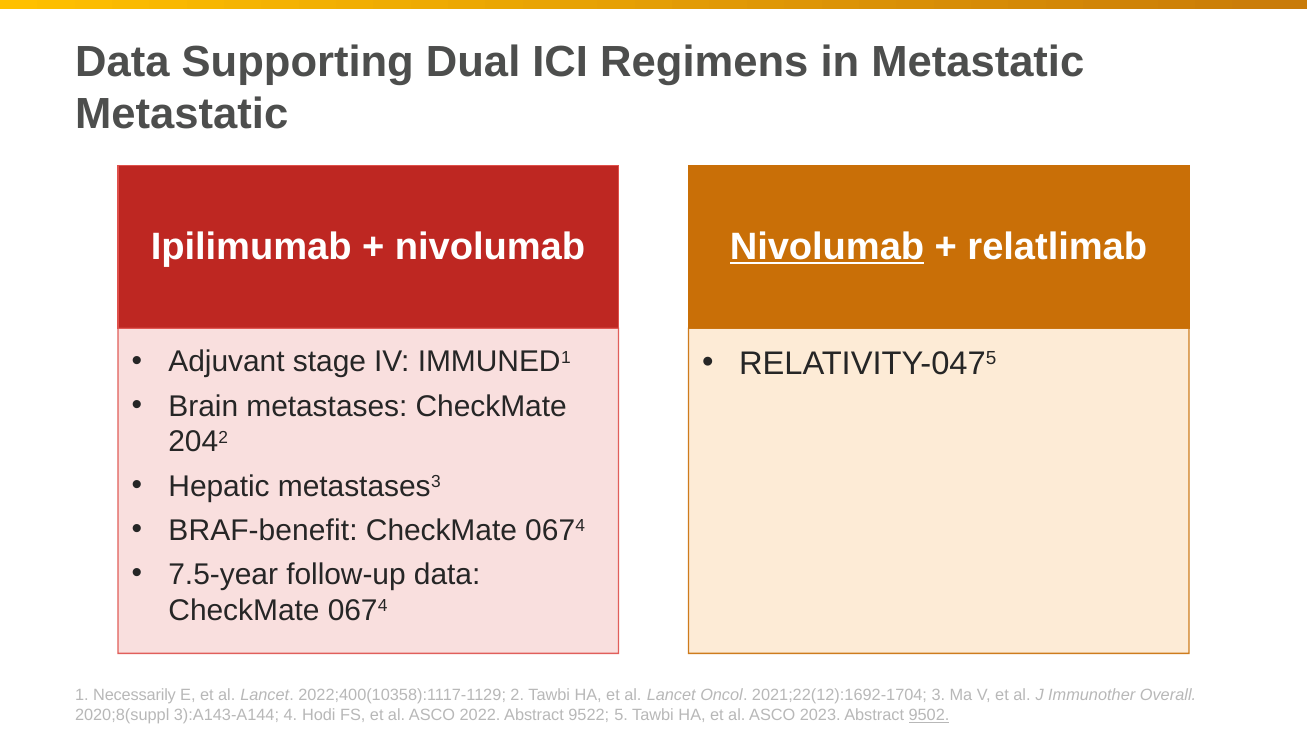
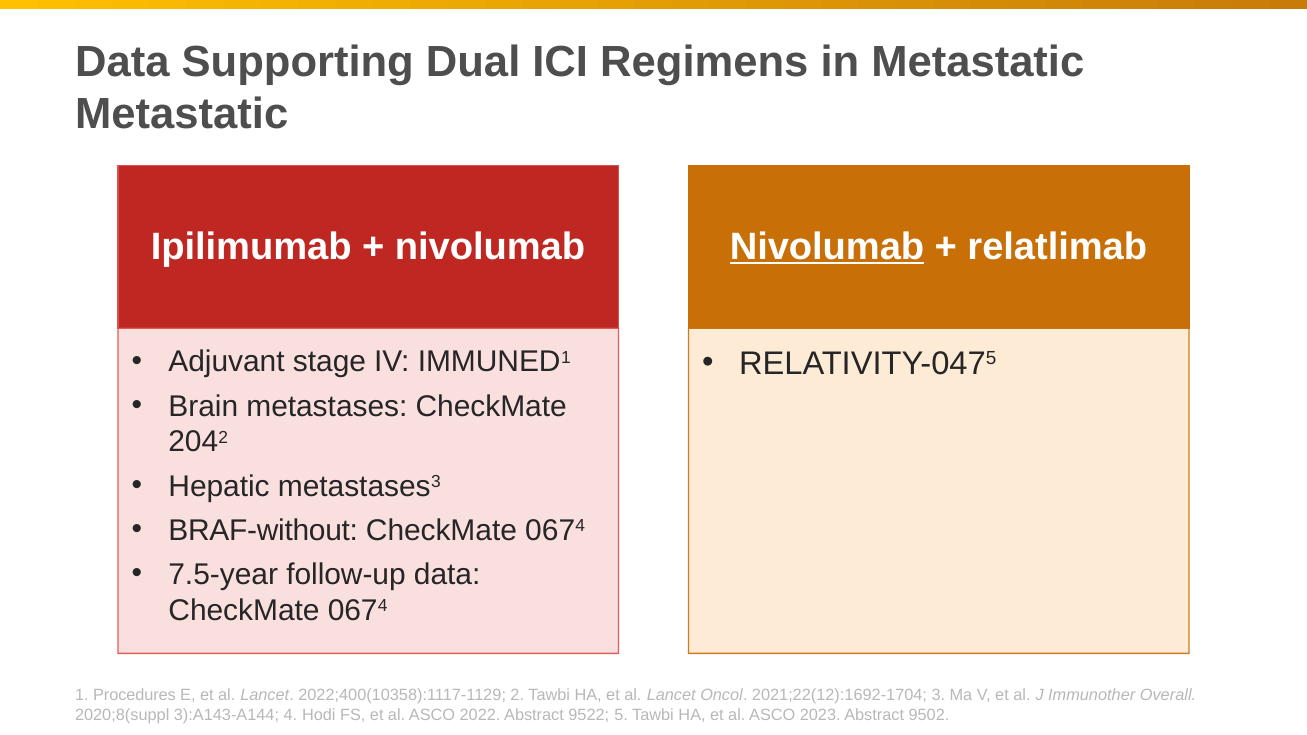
BRAF-benefit: BRAF-benefit -> BRAF-without
Necessarily: Necessarily -> Procedures
9502 underline: present -> none
